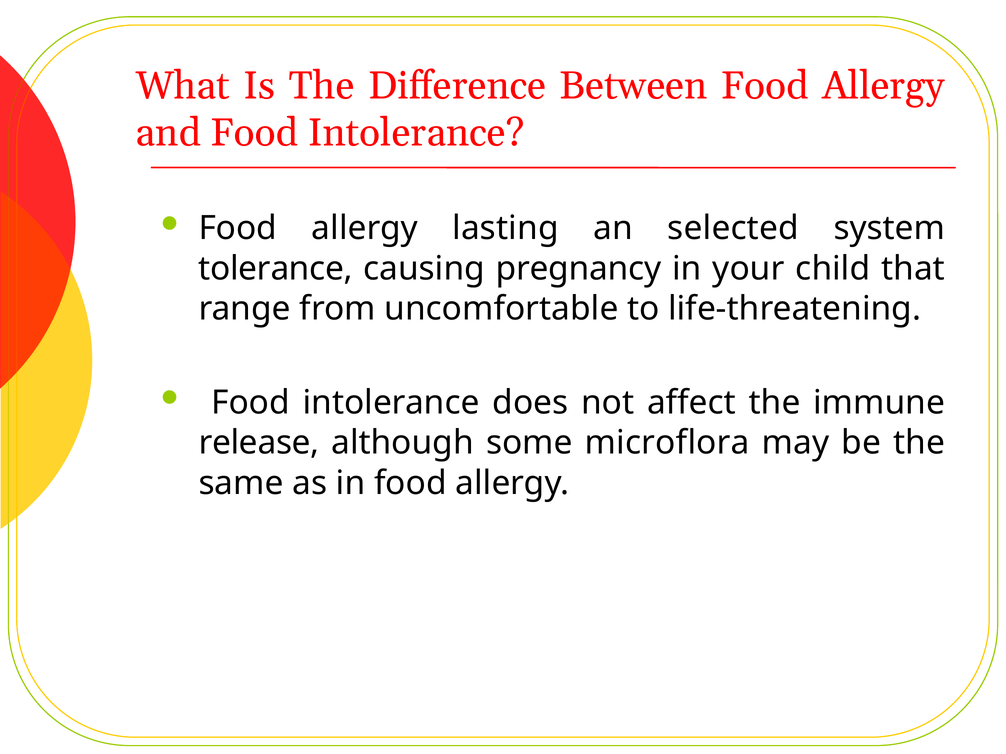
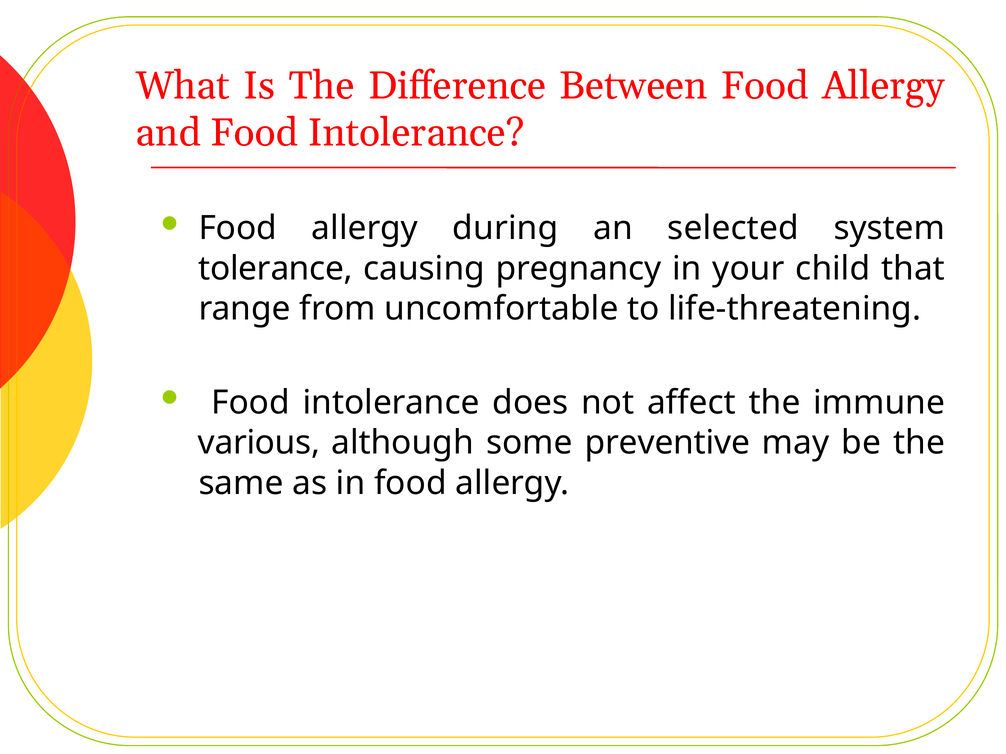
lasting: lasting -> during
release: release -> various
microflora: microflora -> preventive
